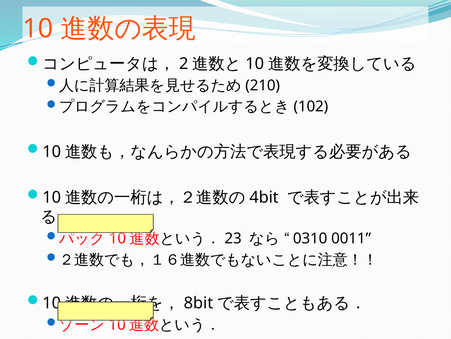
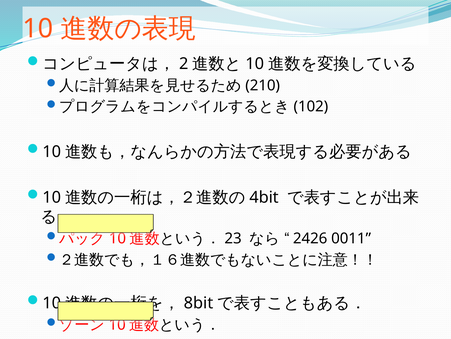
0310: 0310 -> 2426
